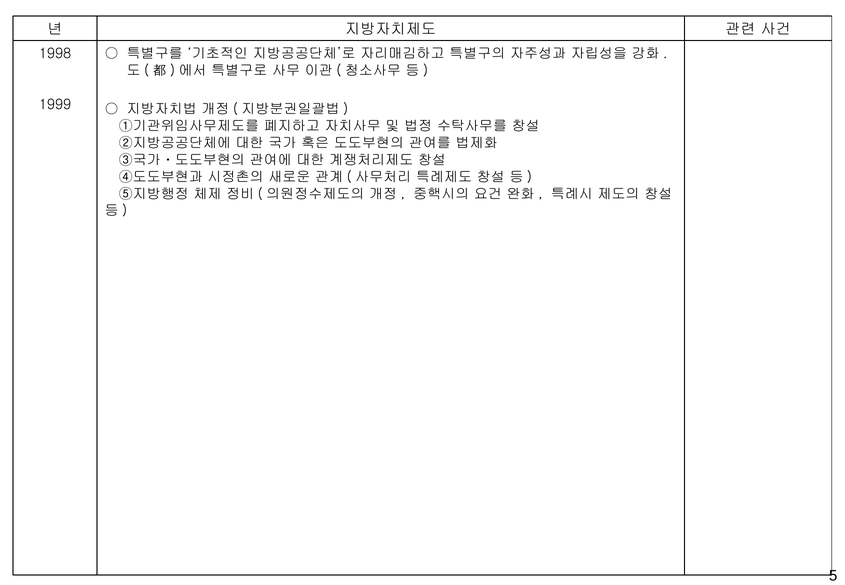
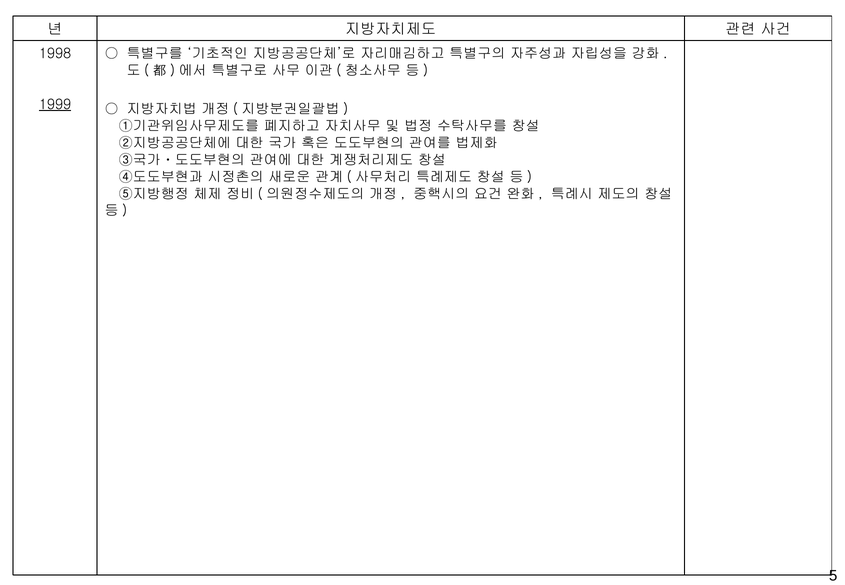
1999 underline: none -> present
